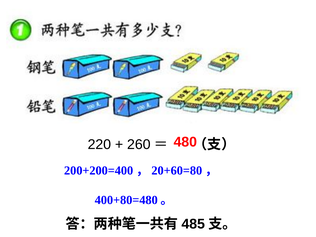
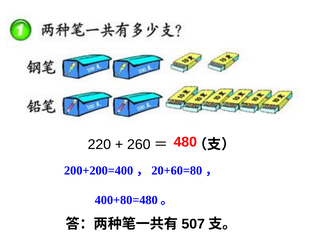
485: 485 -> 507
